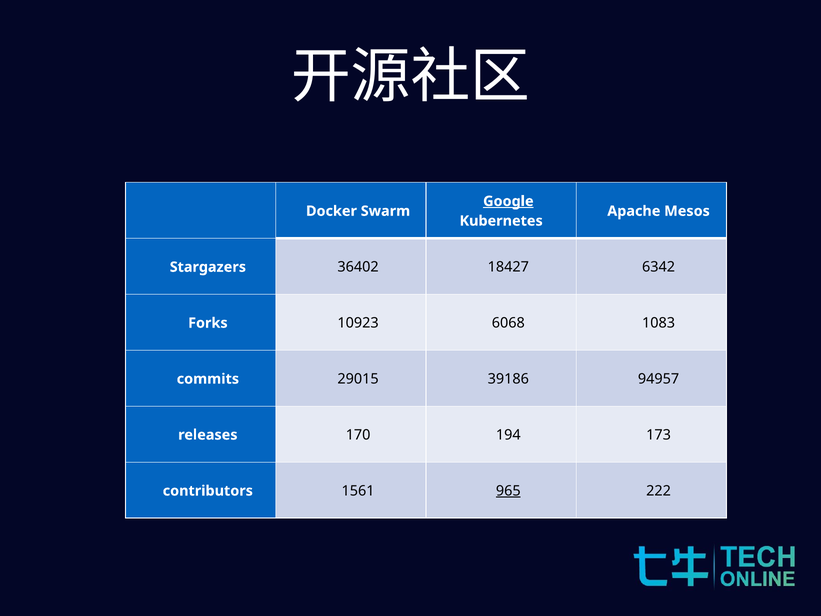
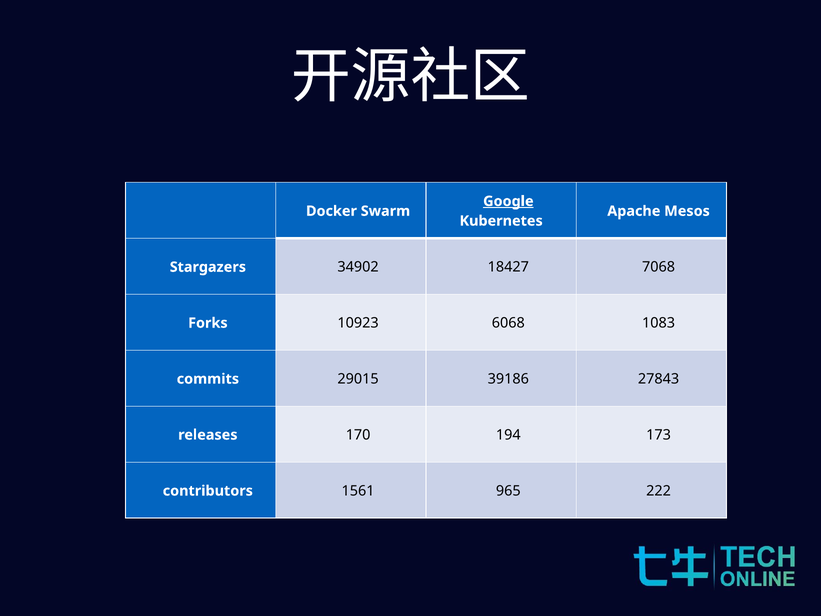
36402: 36402 -> 34902
6342: 6342 -> 7068
94957: 94957 -> 27843
965 underline: present -> none
